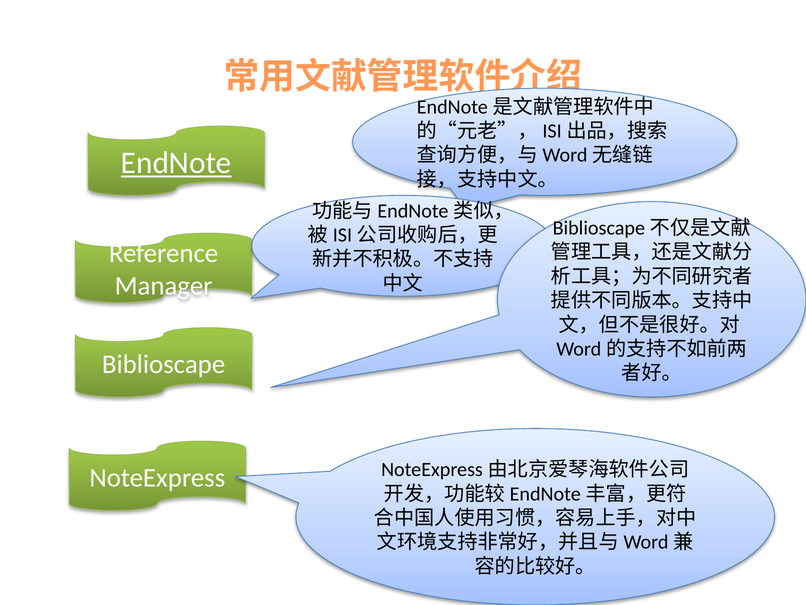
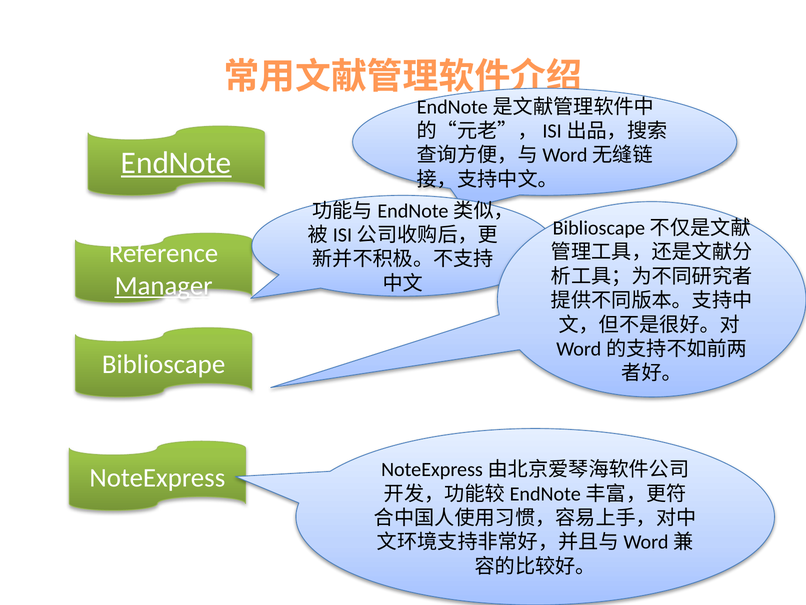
Manager underline: none -> present
